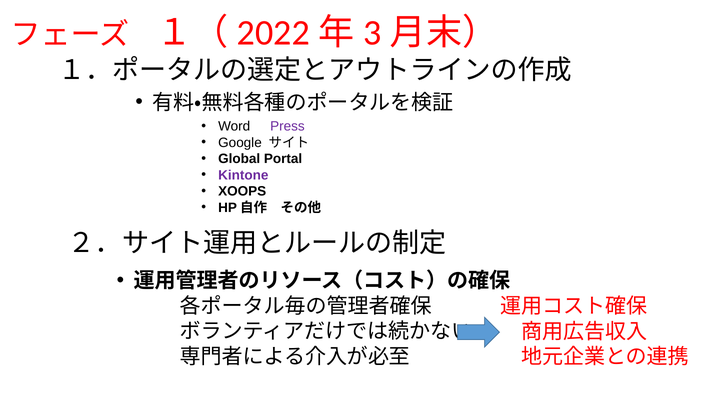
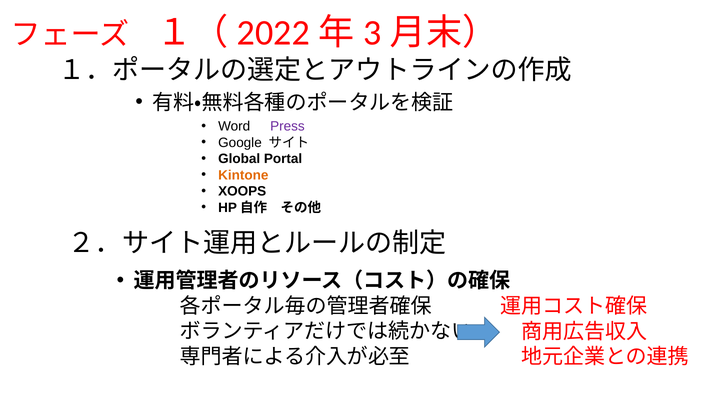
Kintone colour: purple -> orange
